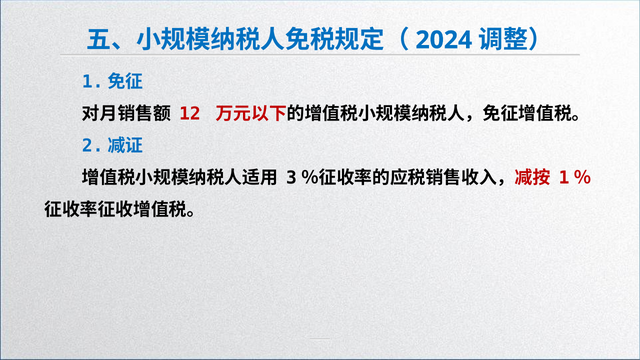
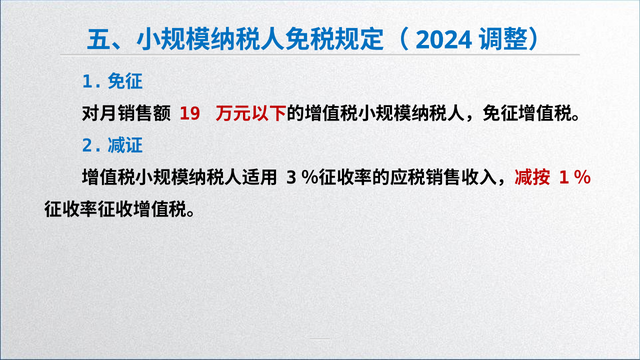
12: 12 -> 19
